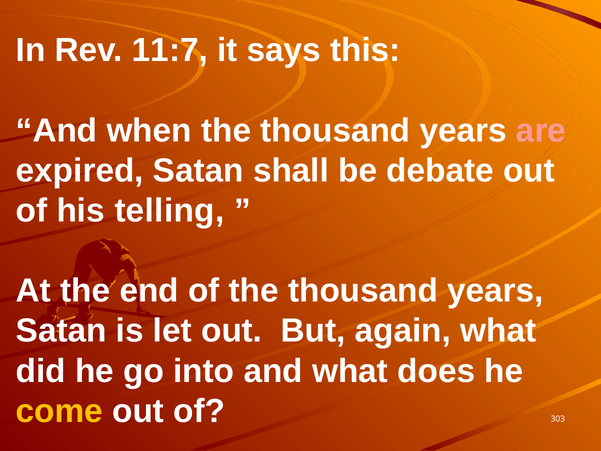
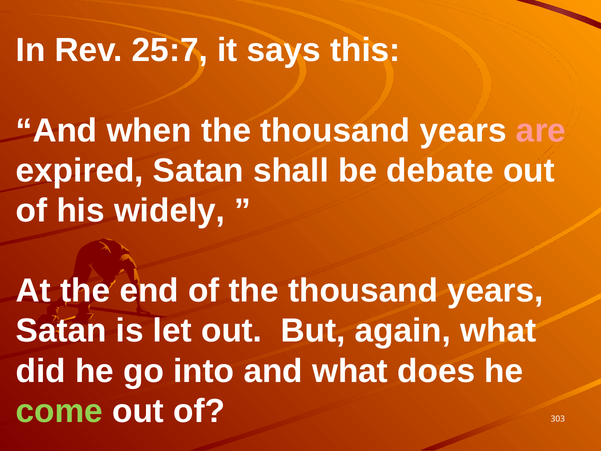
11:7: 11:7 -> 25:7
telling: telling -> widely
come colour: yellow -> light green
